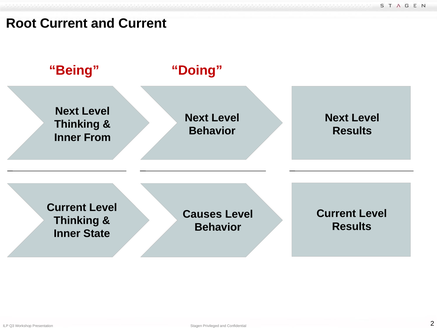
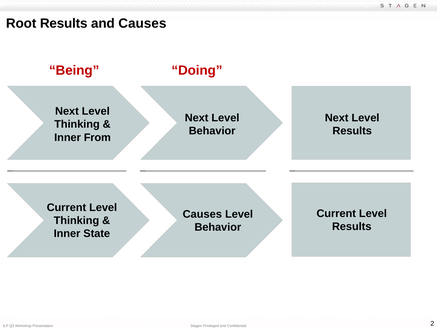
Root Current: Current -> Results
and Current: Current -> Causes
